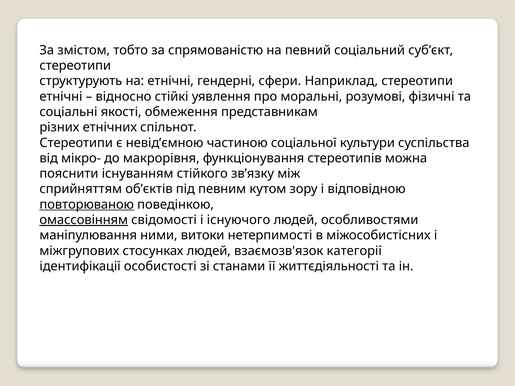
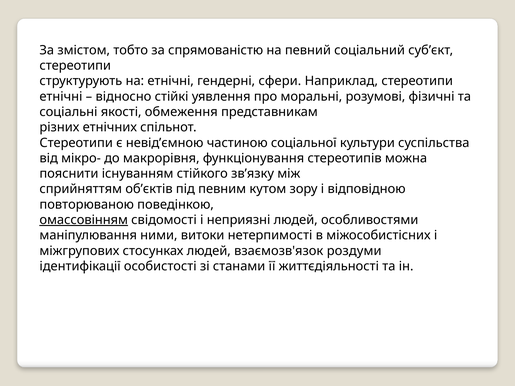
повторюваною underline: present -> none
існуючого: існуючого -> неприязні
категорії: категорії -> роздуми
